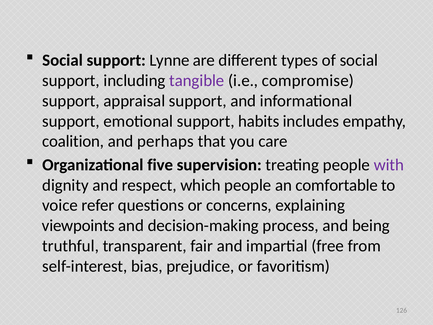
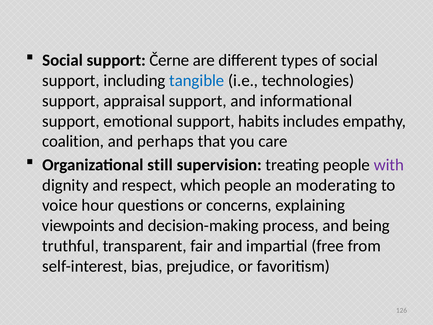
Lynne: Lynne -> Černe
tangible colour: purple -> blue
compromise: compromise -> technologies
five: five -> still
comfortable: comfortable -> moderating
refer: refer -> hour
